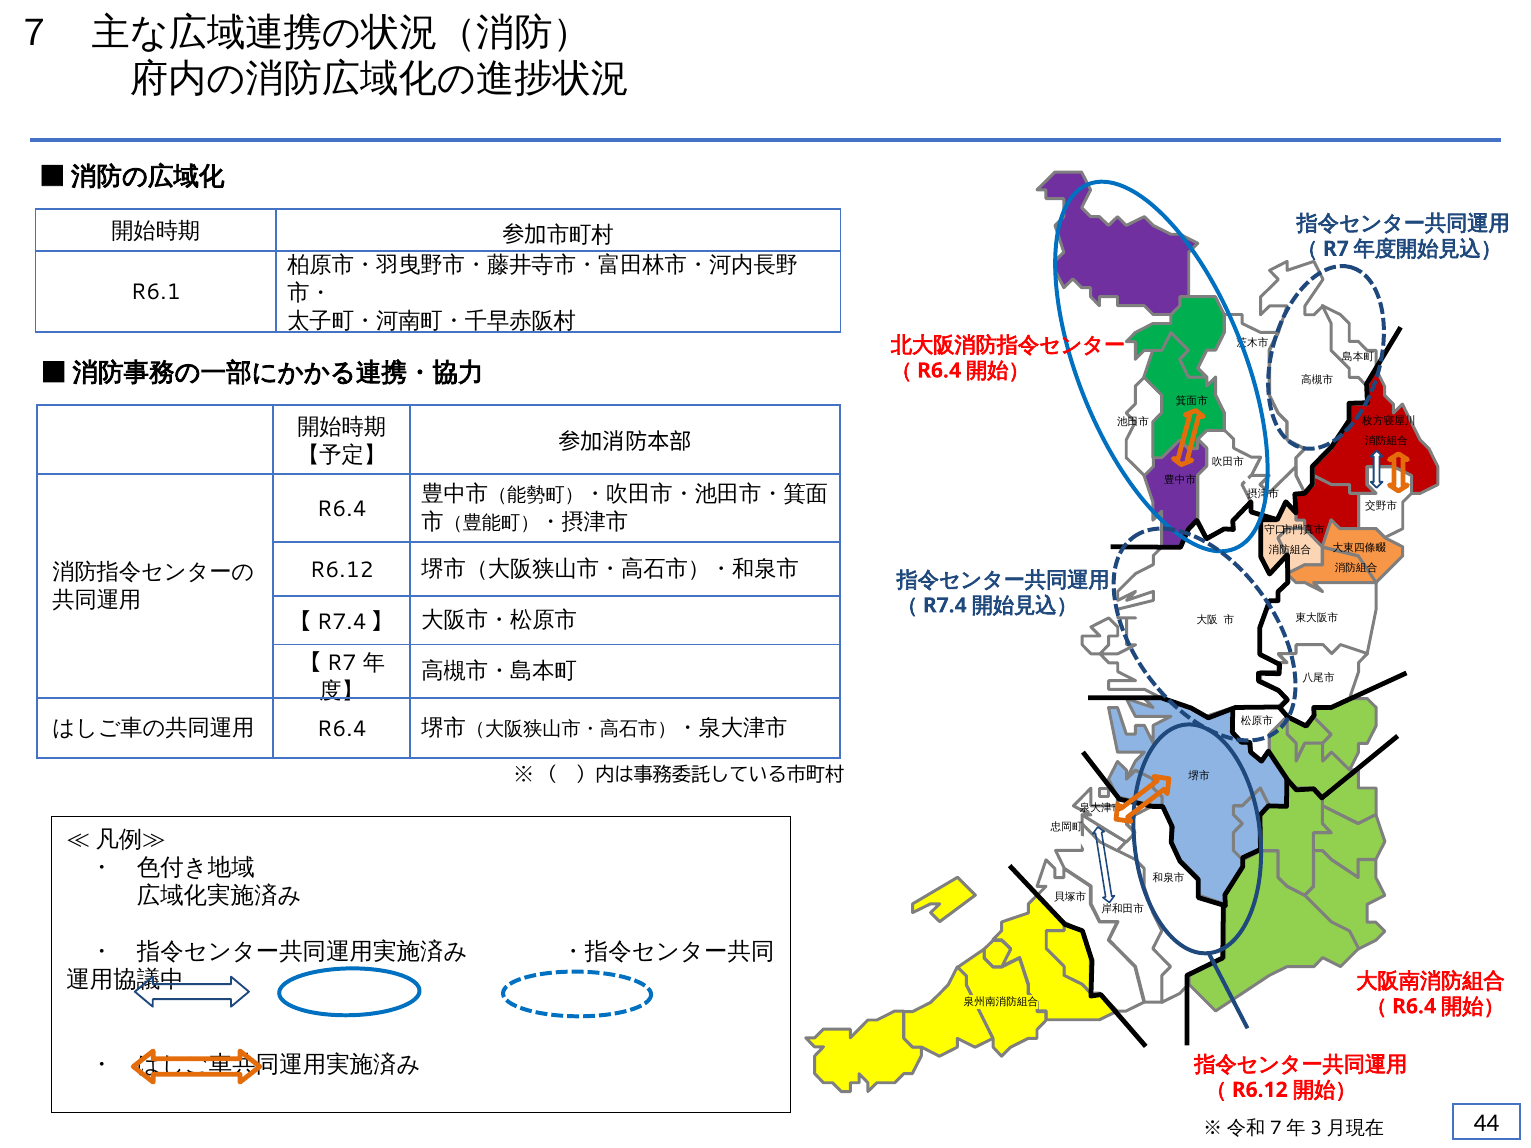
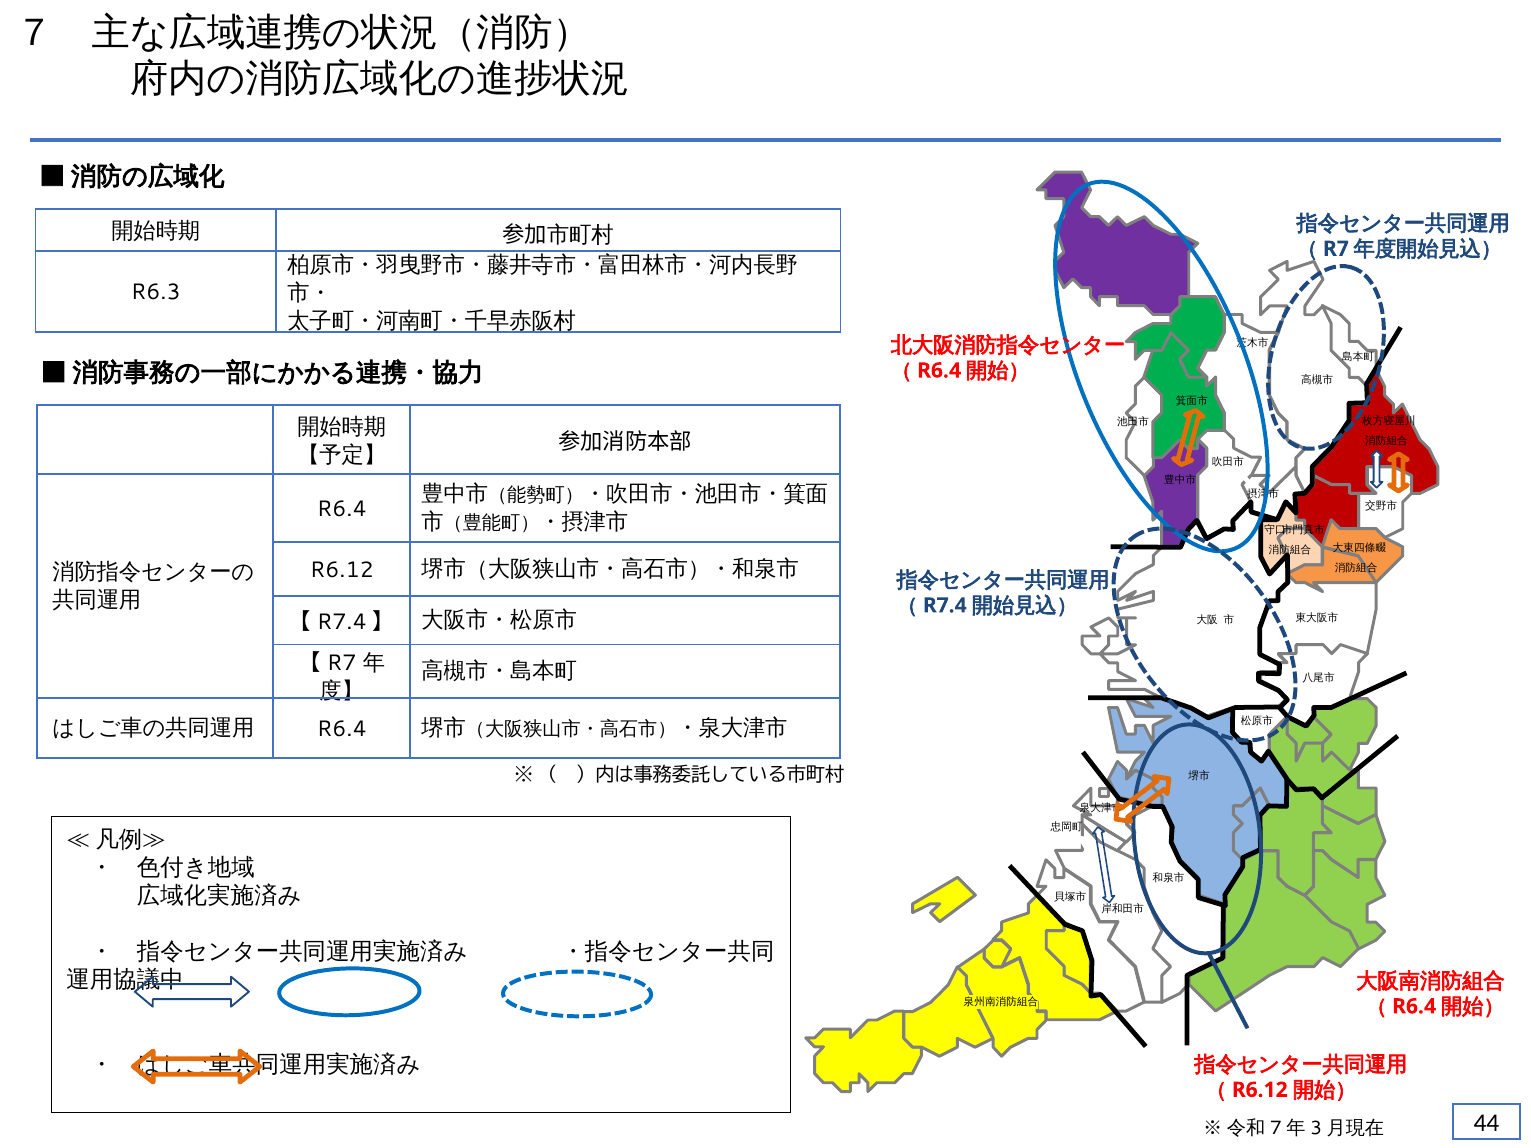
R6.1: R6.1 -> R6.3
